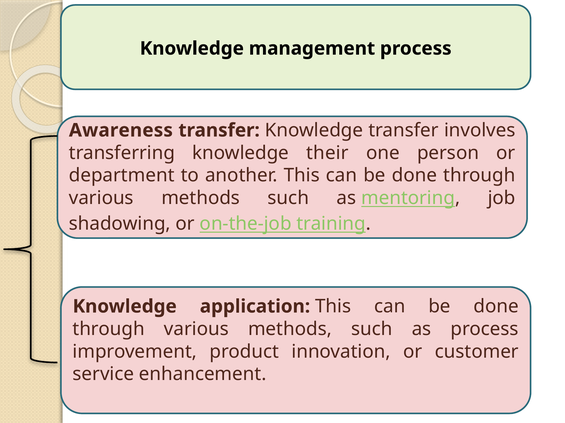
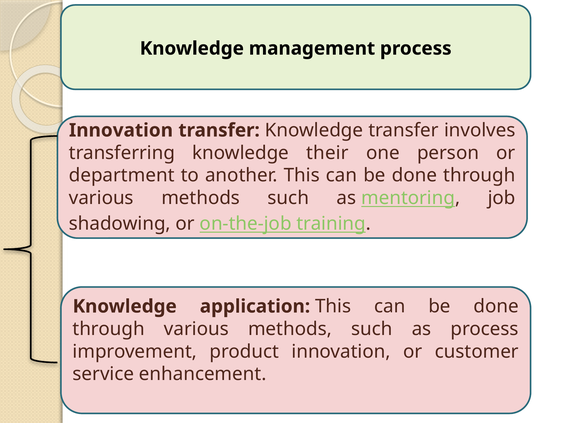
Awareness at (121, 131): Awareness -> Innovation
